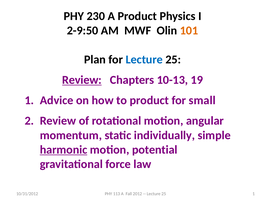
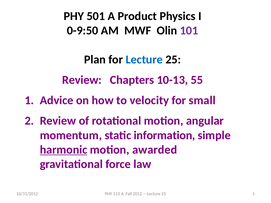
230: 230 -> 501
2-9:50: 2-9:50 -> 0-9:50
101 colour: orange -> purple
Review at (82, 80) underline: present -> none
19: 19 -> 55
to product: product -> velocity
individually: individually -> information
potential: potential -> awarded
